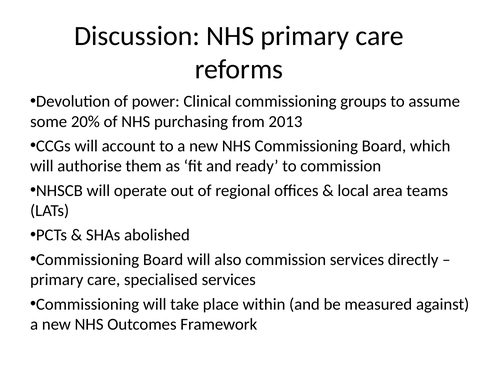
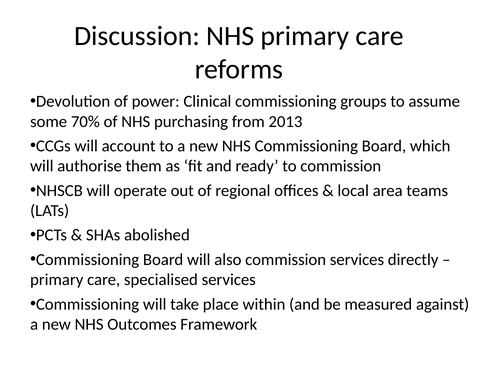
20%: 20% -> 70%
